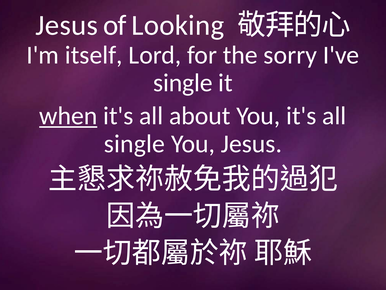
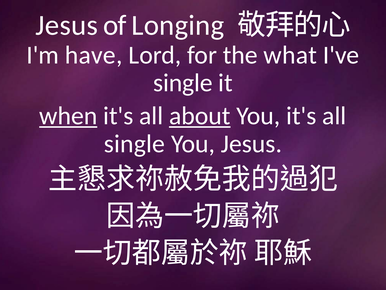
Looking: Looking -> Longing
itself: itself -> have
sorry: sorry -> what
about underline: none -> present
